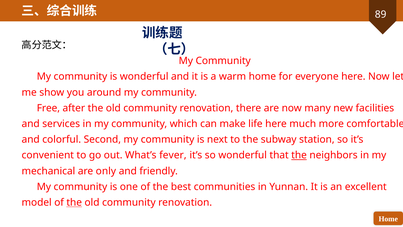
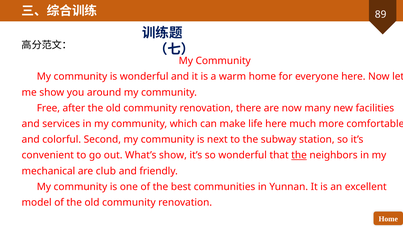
What’s fever: fever -> show
only: only -> club
the at (74, 202) underline: present -> none
